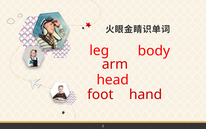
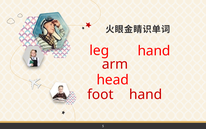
body at (154, 51): body -> hand
